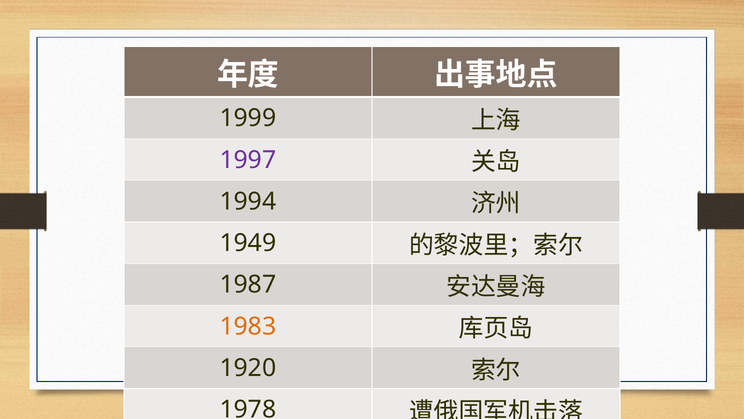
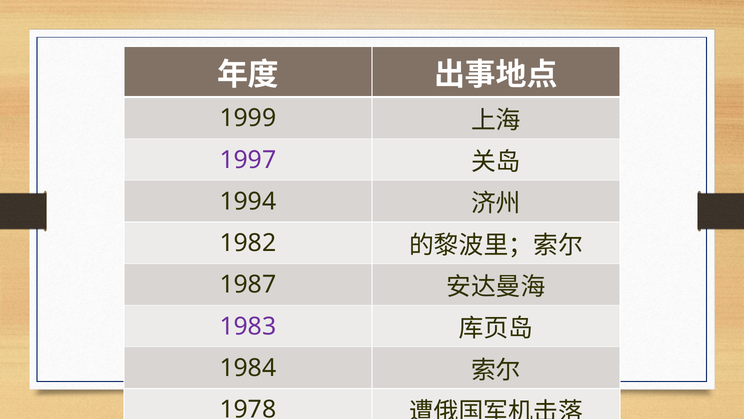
1949: 1949 -> 1982
1983 colour: orange -> purple
1920: 1920 -> 1984
